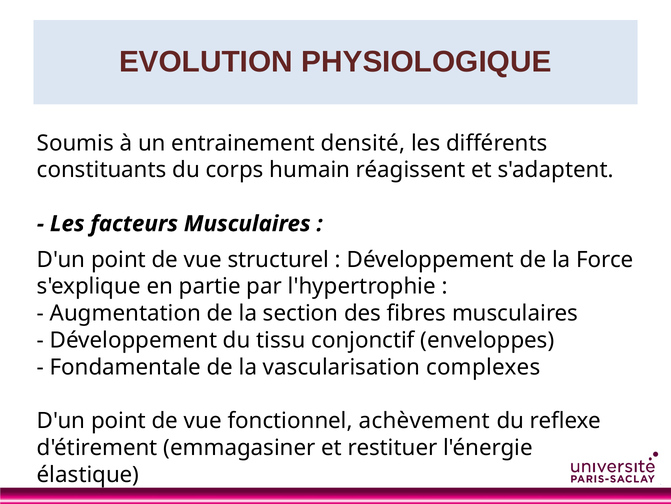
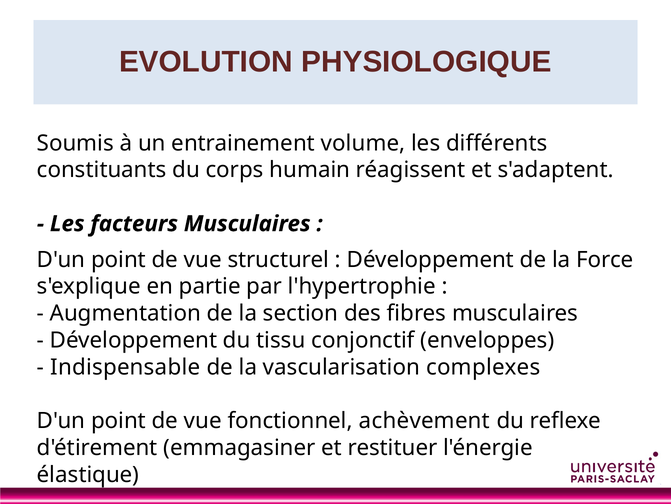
densité: densité -> volume
Fondamentale: Fondamentale -> Indispensable
